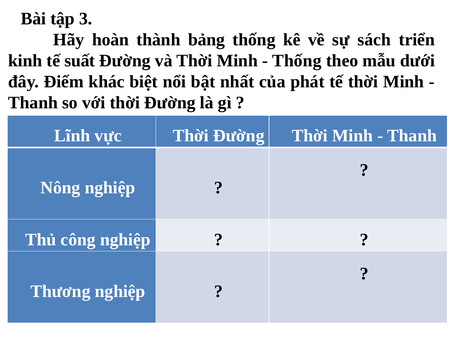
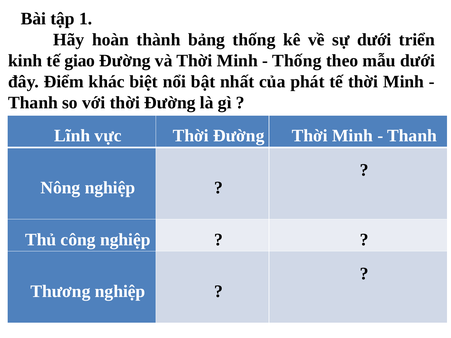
3: 3 -> 1
sự sách: sách -> dưới
suất: suất -> giao
